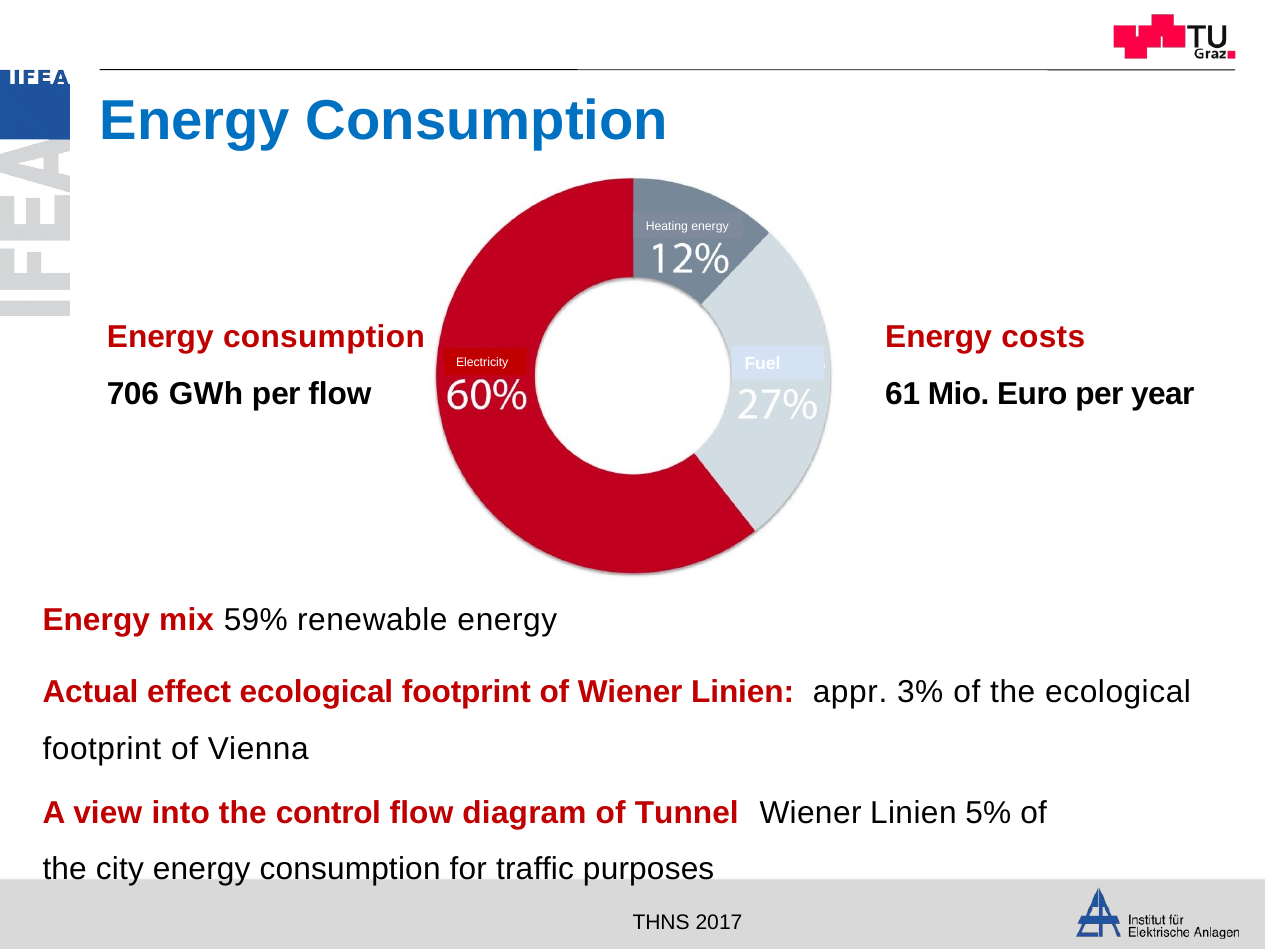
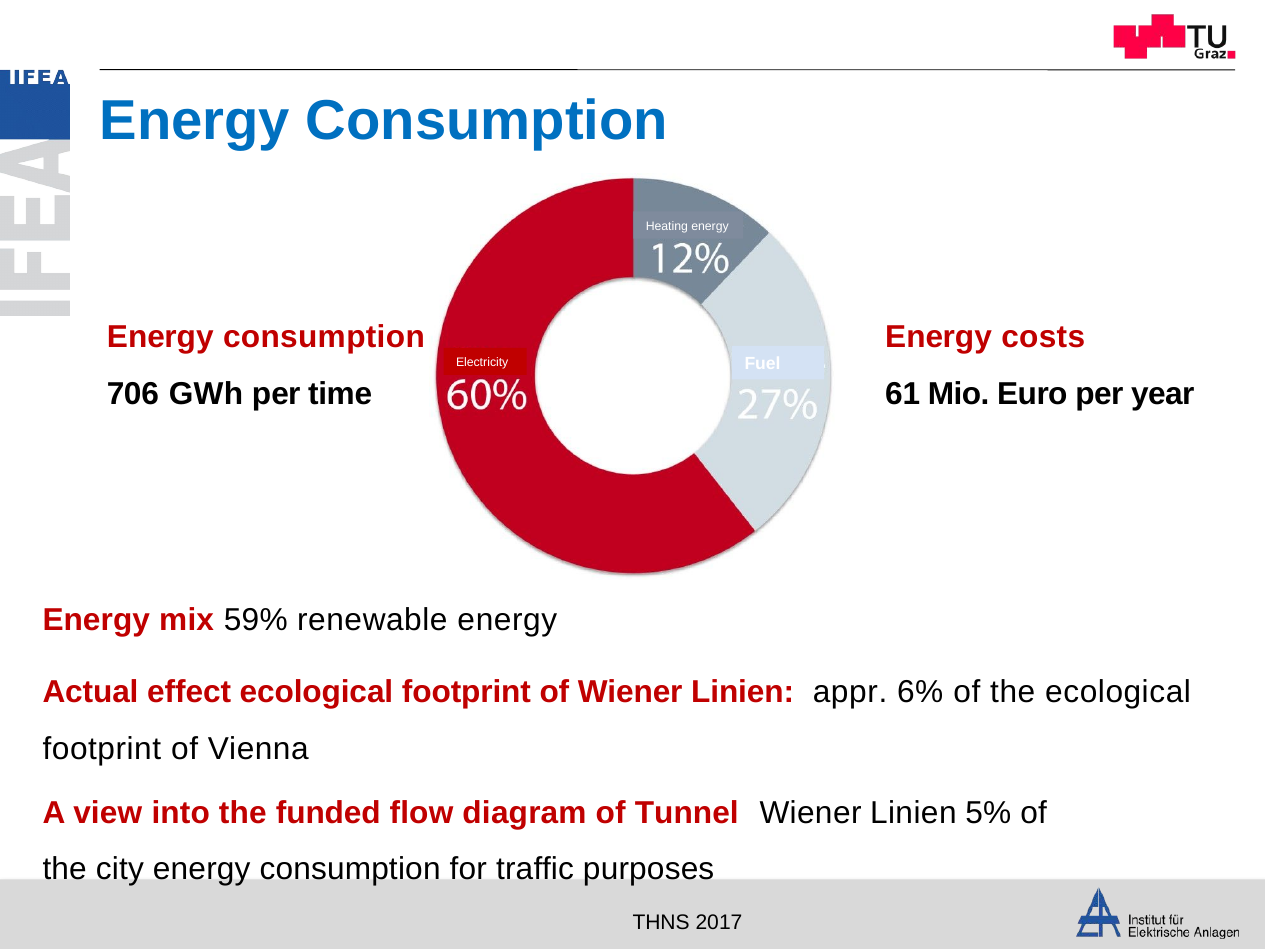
per flow: flow -> time
3%: 3% -> 6%
control: control -> funded
